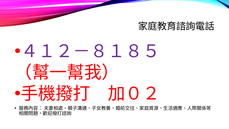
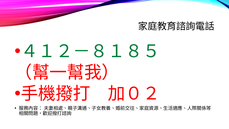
４１２－８１８５ colour: purple -> green
